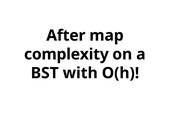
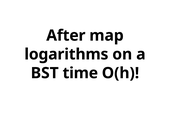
complexity: complexity -> logarithms
with: with -> time
